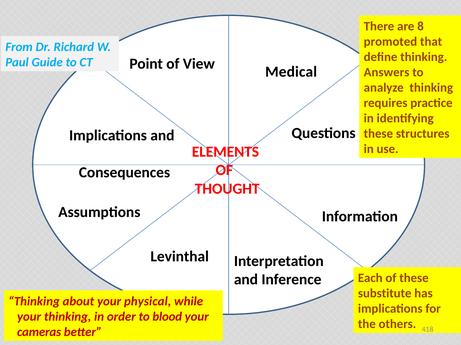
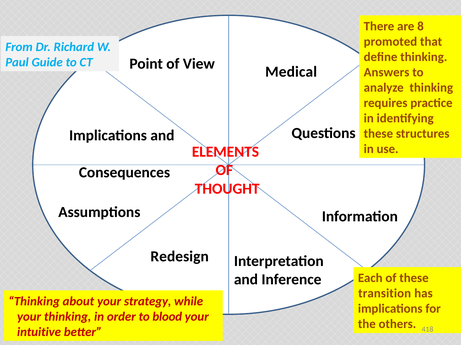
Levinthal: Levinthal -> Redesign
substitute: substitute -> transition
physical: physical -> strategy
cameras: cameras -> intuitive
